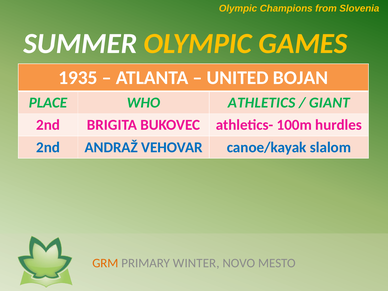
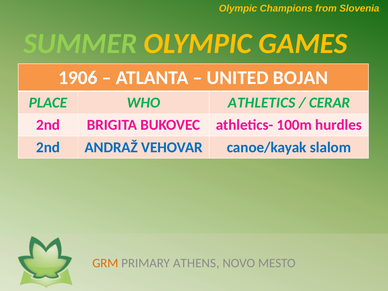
SUMMER colour: white -> light green
1935: 1935 -> 1906
GIANT: GIANT -> CERAR
WINTER: WINTER -> ATHENS
